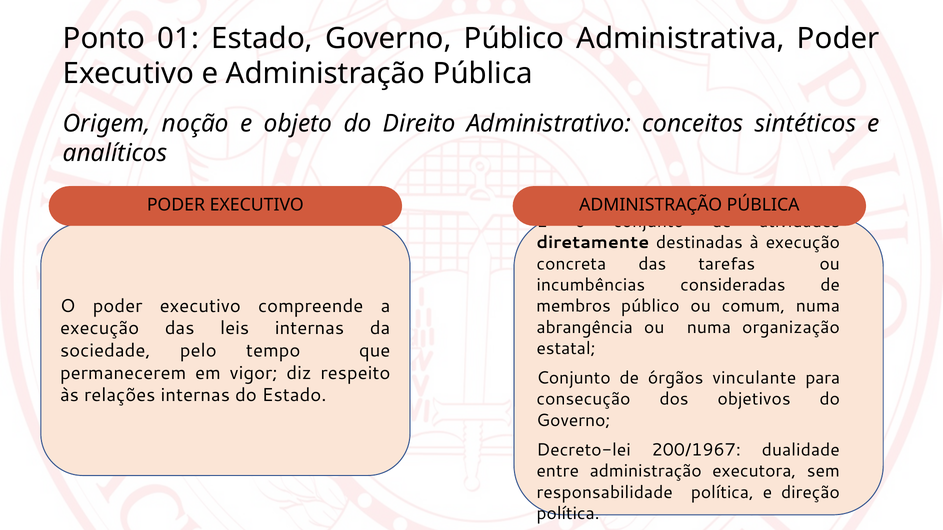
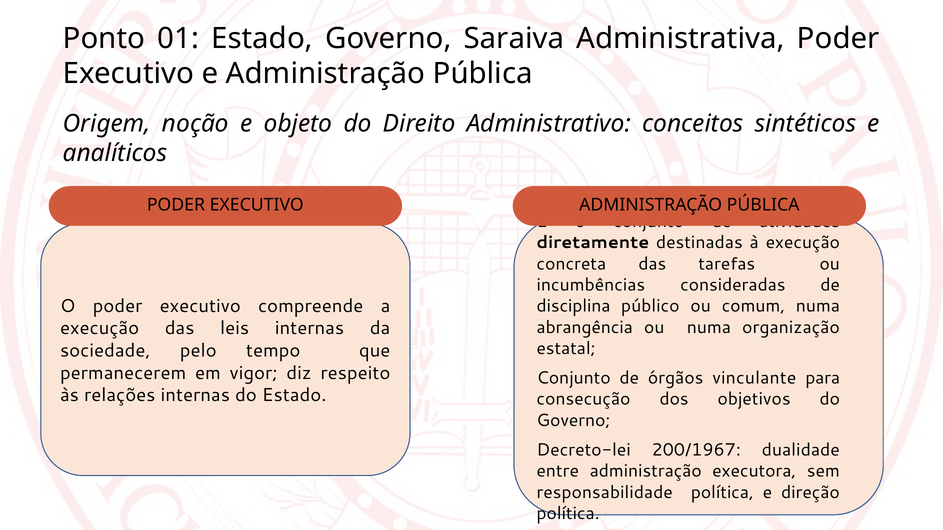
Governo Público: Público -> Saraiva
membros: membros -> disciplina
